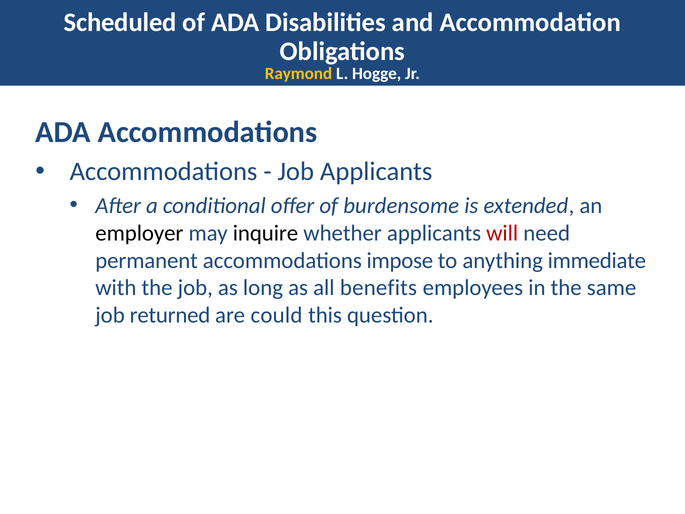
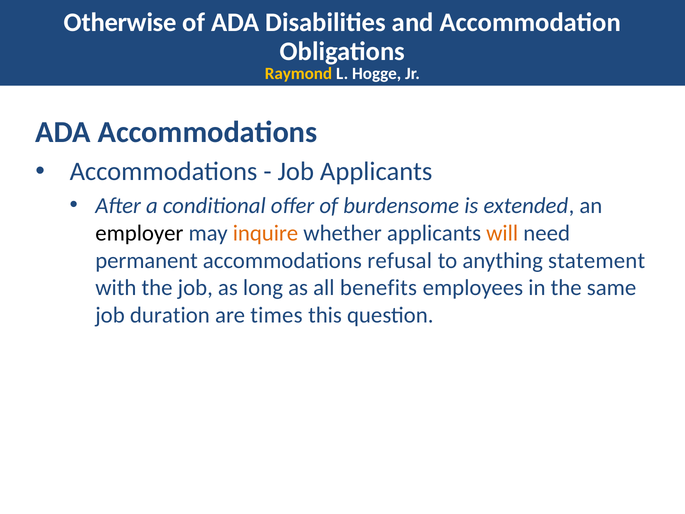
Scheduled: Scheduled -> Otherwise
inquire colour: black -> orange
will colour: red -> orange
impose: impose -> refusal
immediate: immediate -> statement
returned: returned -> duration
could: could -> times
